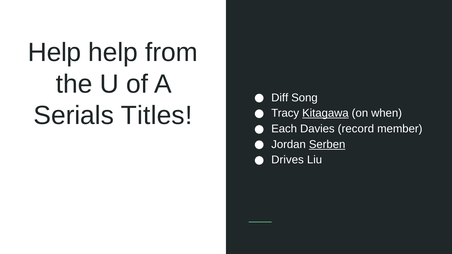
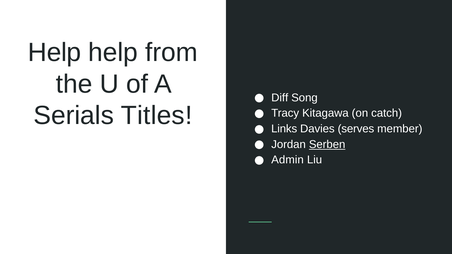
Kitagawa underline: present -> none
when: when -> catch
Each: Each -> Links
record: record -> serves
Drives: Drives -> Admin
